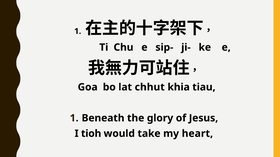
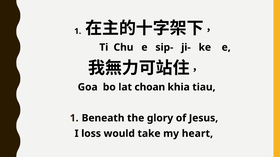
chhut: chhut -> choan
tioh: tioh -> loss
